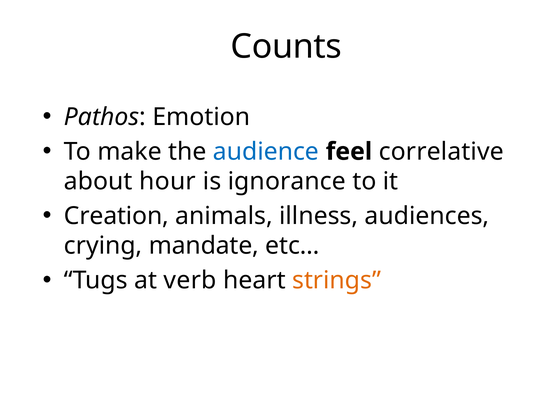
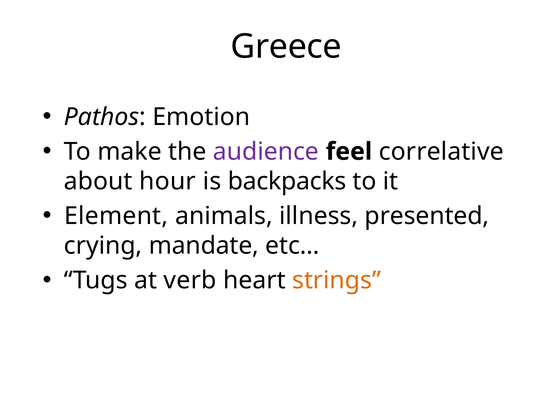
Counts: Counts -> Greece
audience colour: blue -> purple
ignorance: ignorance -> backpacks
Creation: Creation -> Element
audiences: audiences -> presented
